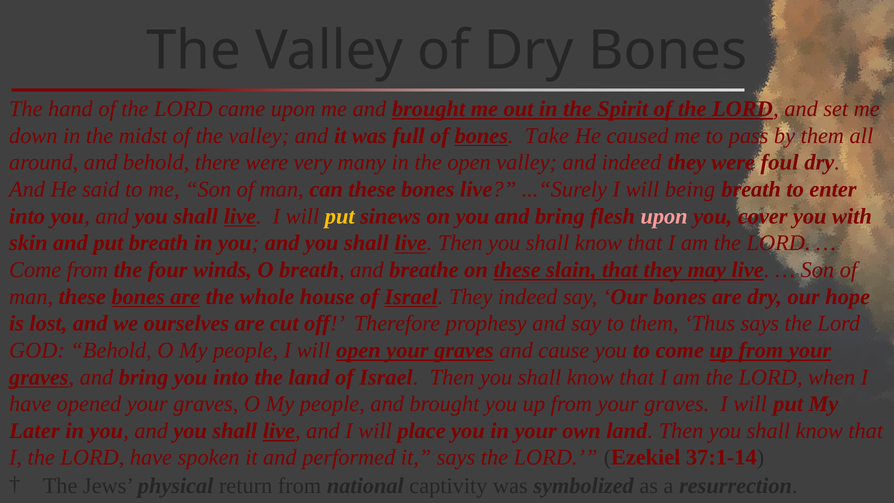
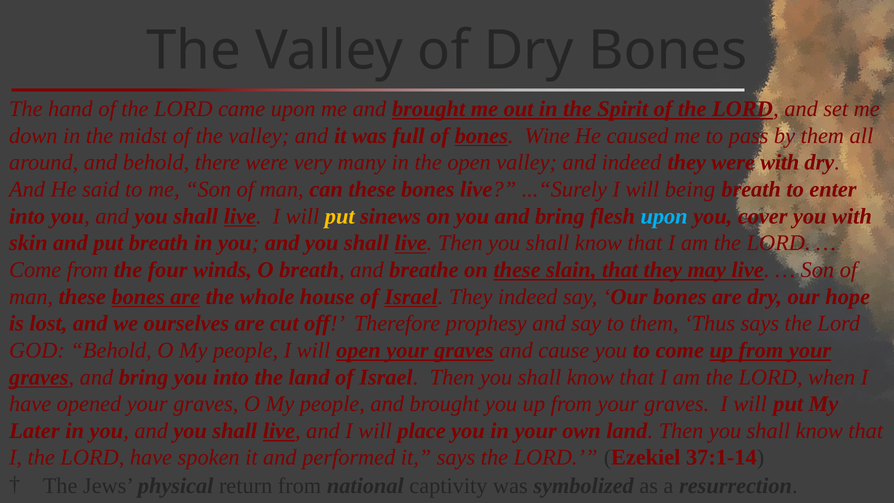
Take: Take -> Wine
were foul: foul -> with
upon at (664, 216) colour: pink -> light blue
